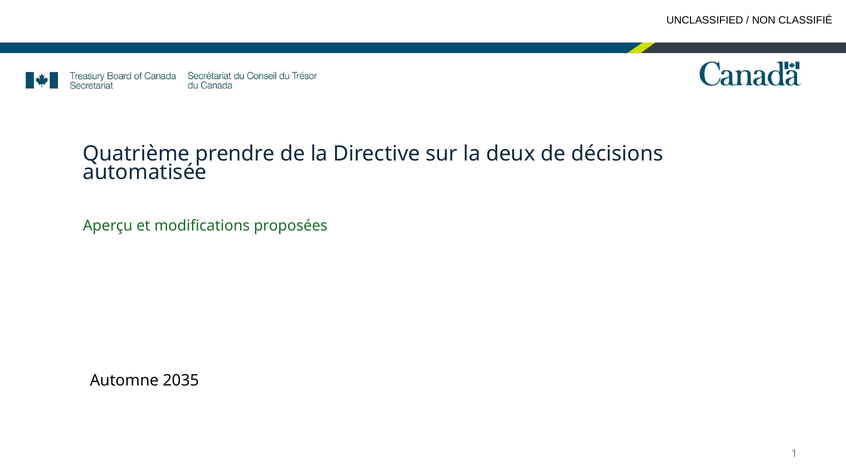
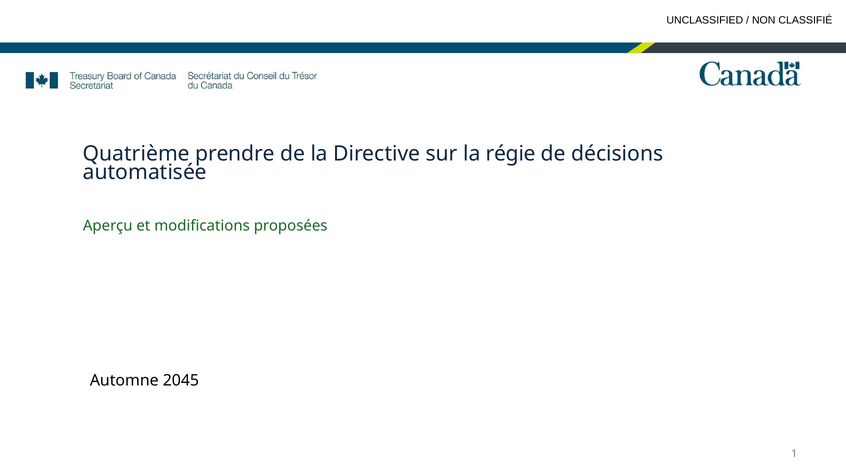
deux: deux -> régie
2035: 2035 -> 2045
